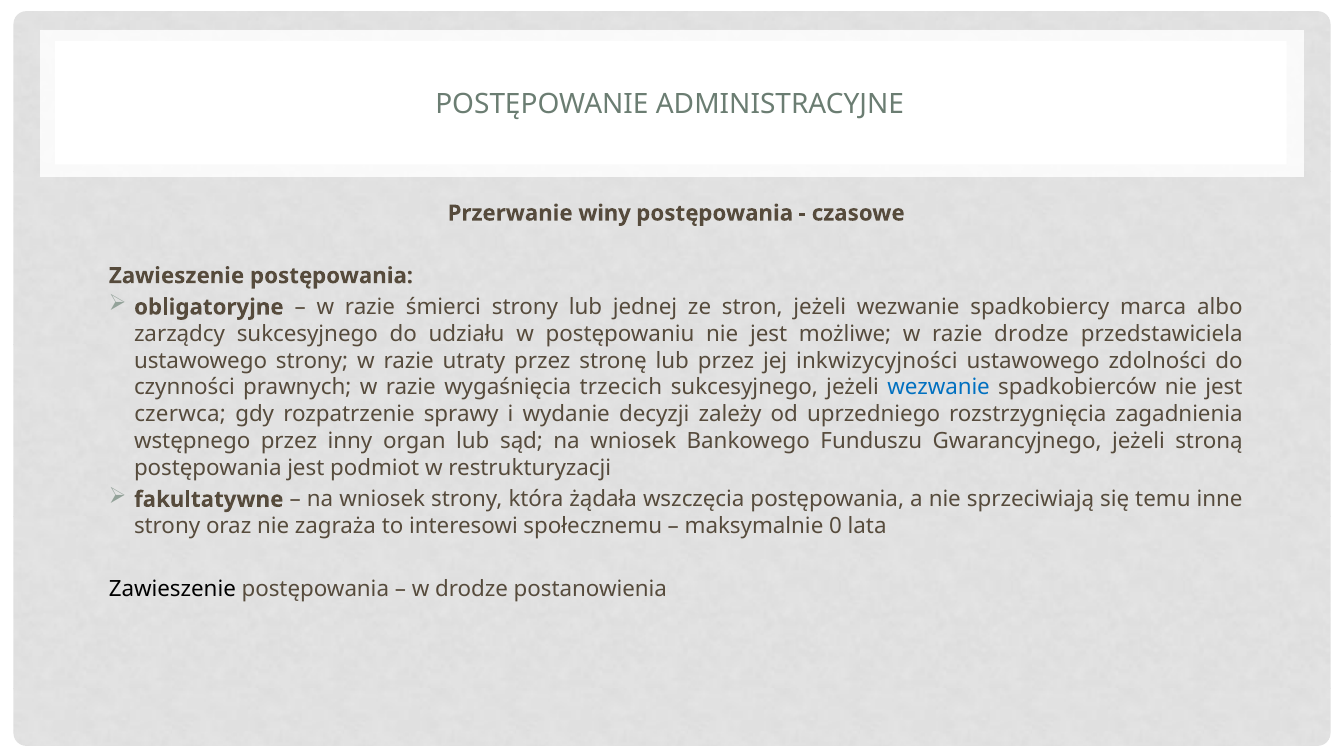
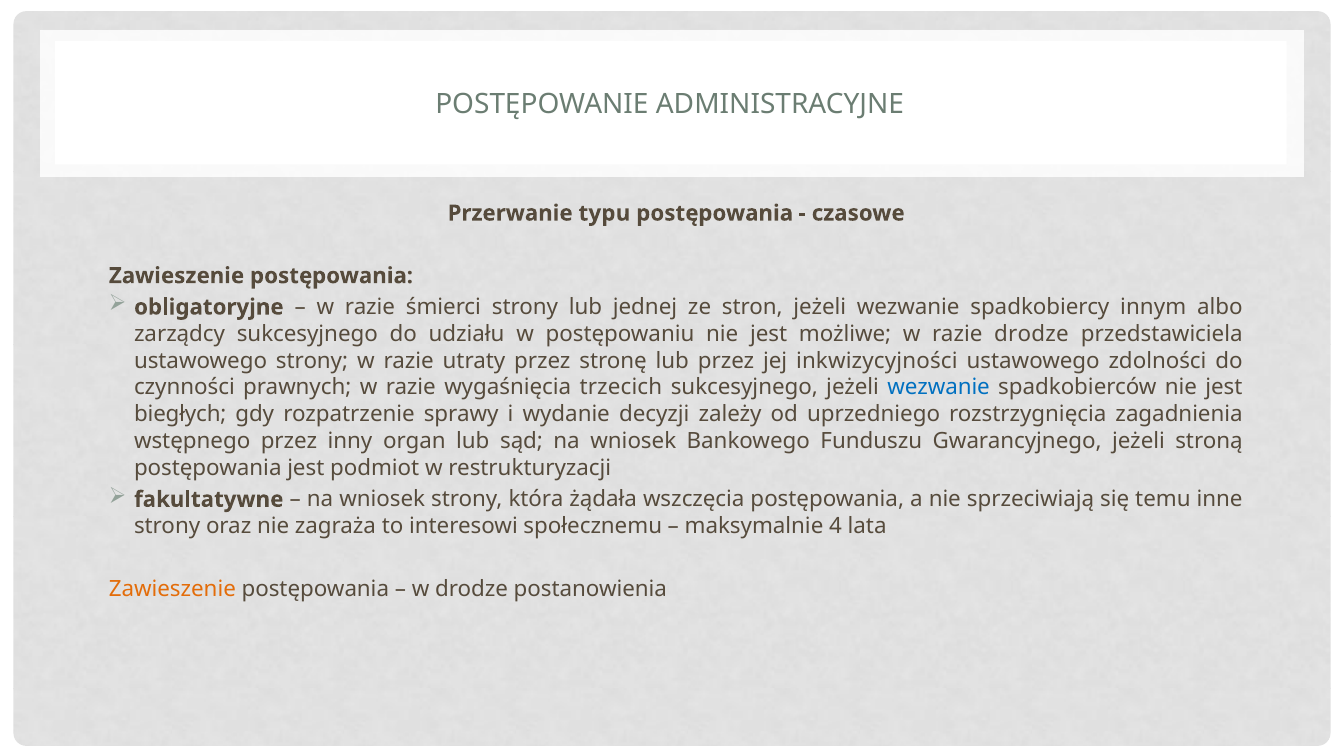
winy: winy -> typu
marca: marca -> innym
czerwca: czerwca -> biegłych
0: 0 -> 4
Zawieszenie at (172, 589) colour: black -> orange
